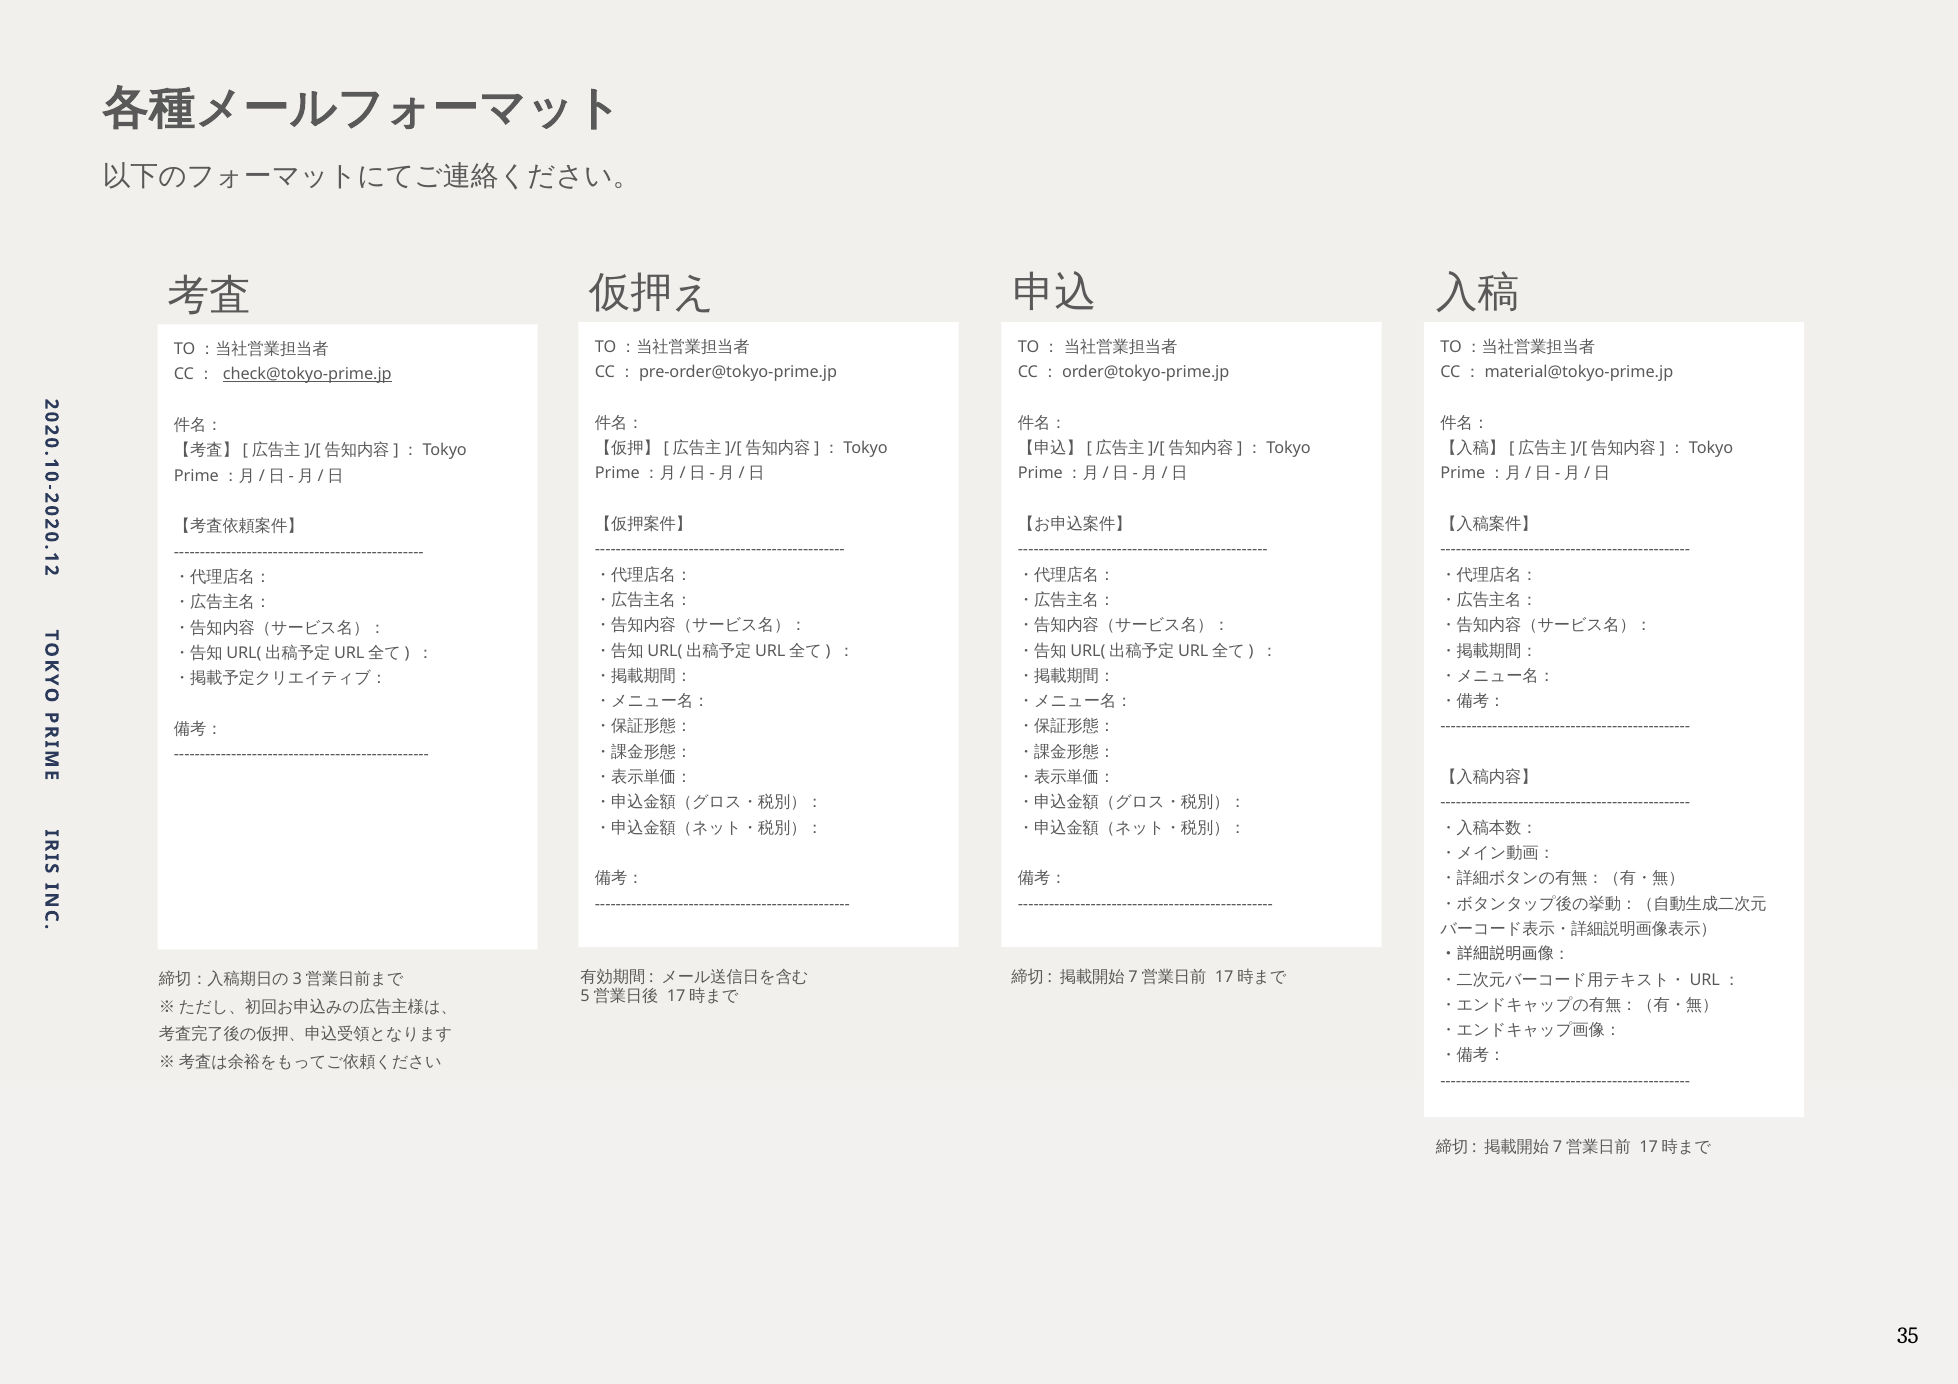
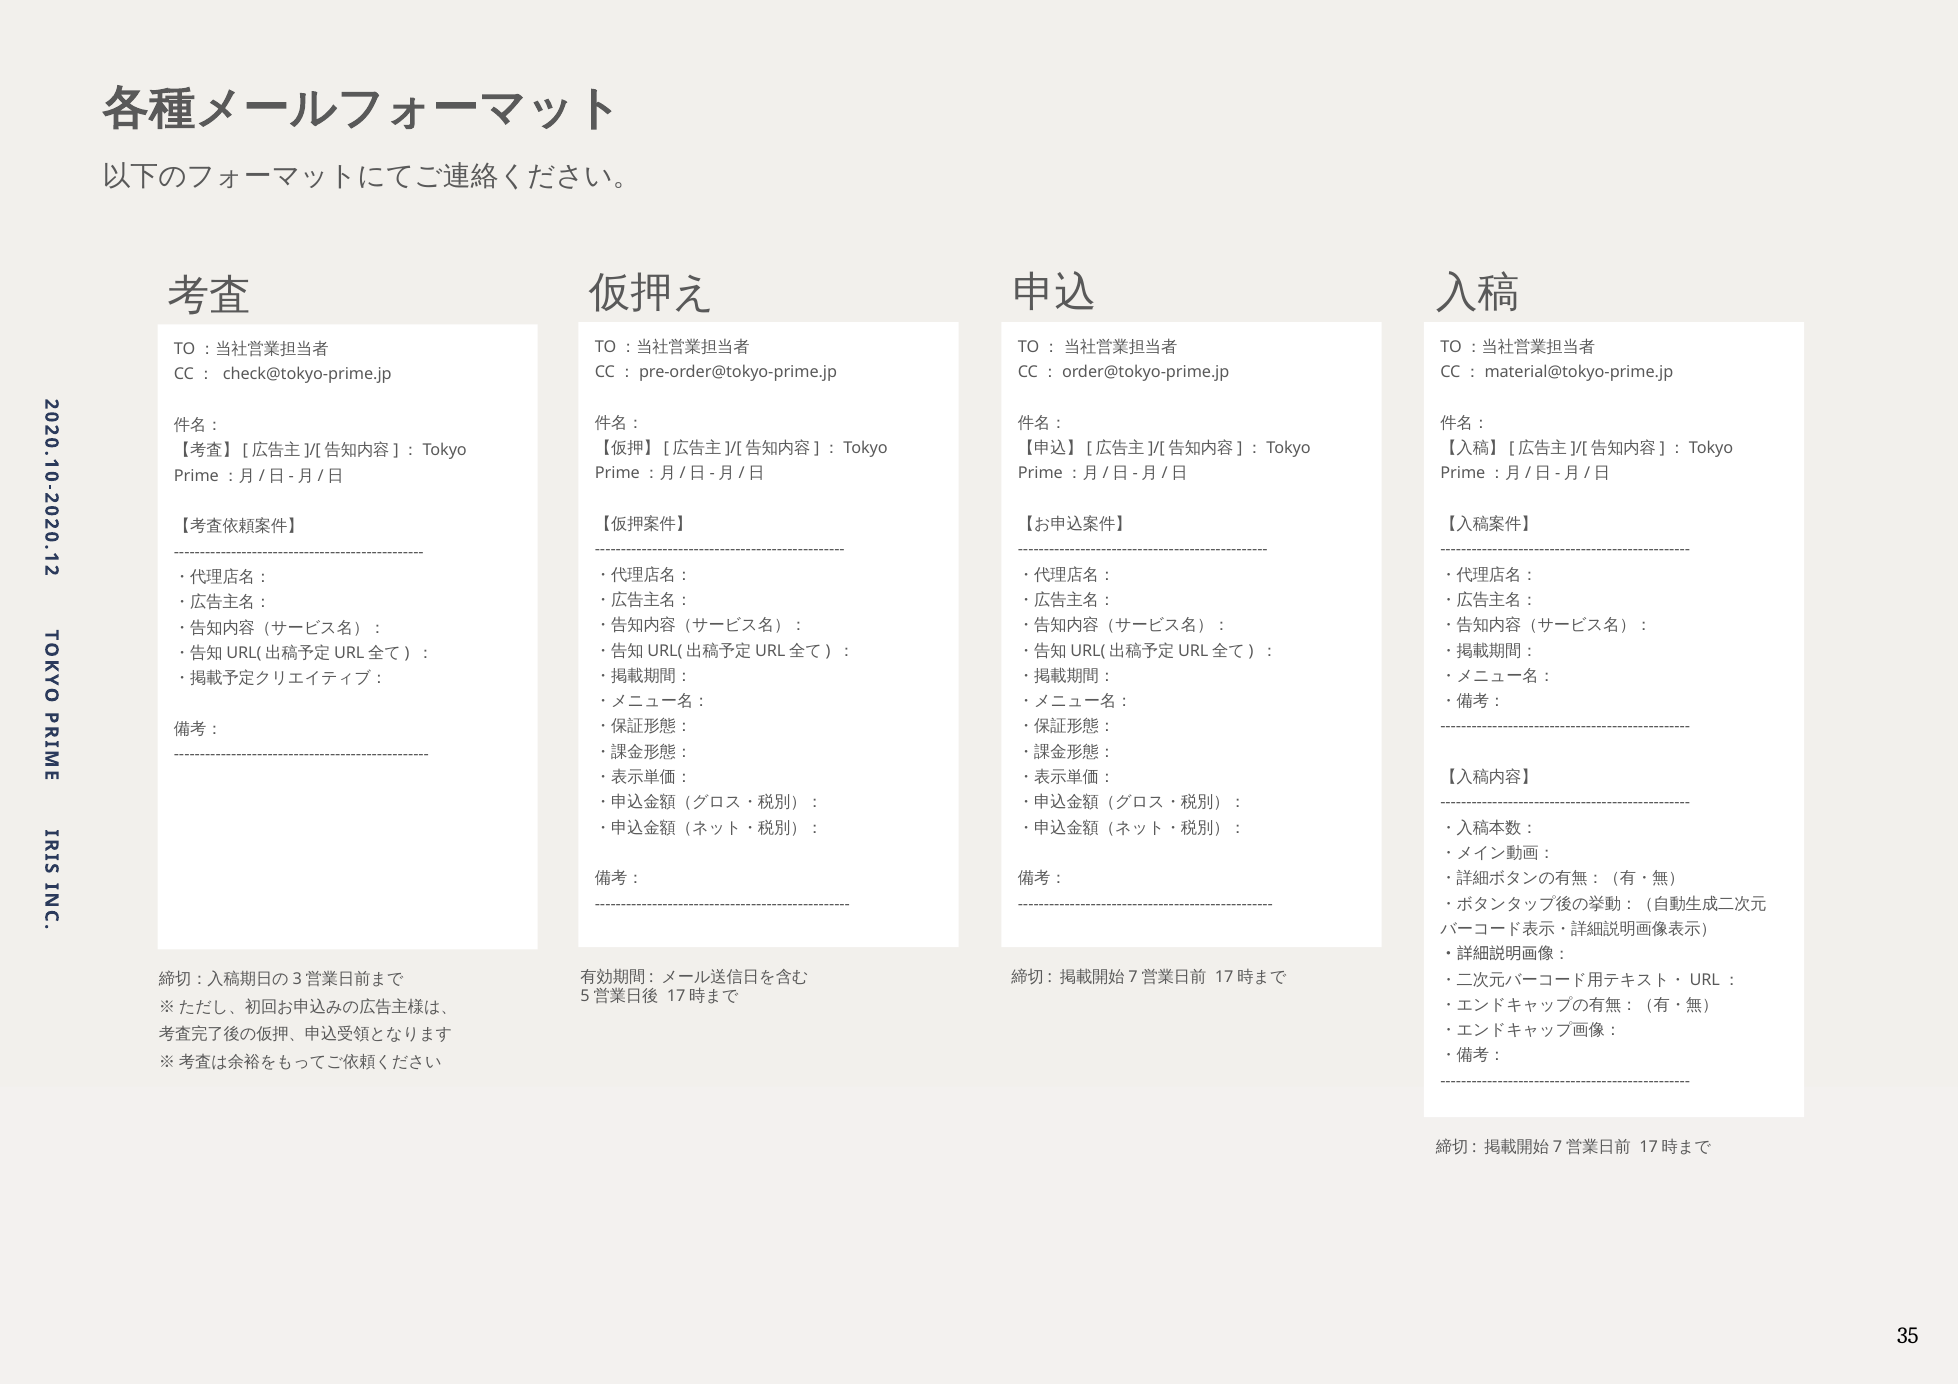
check@tokyo-prime.jp underline: present -> none
